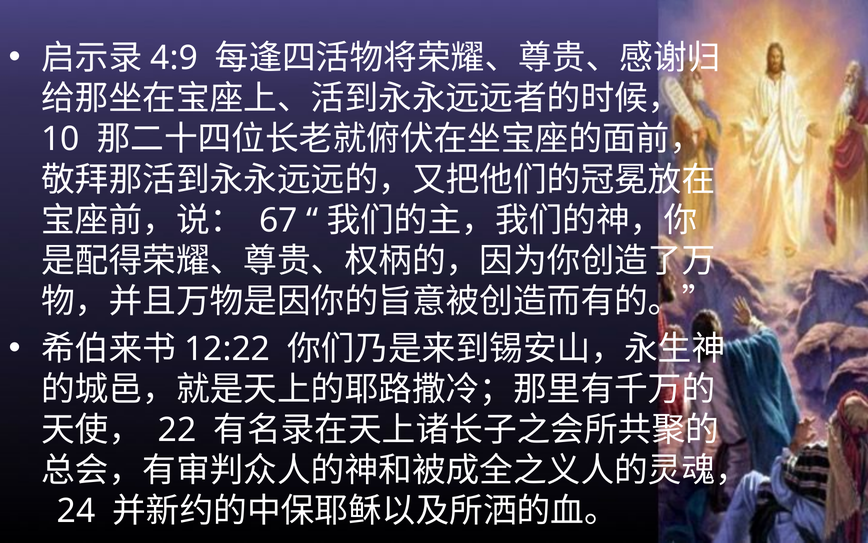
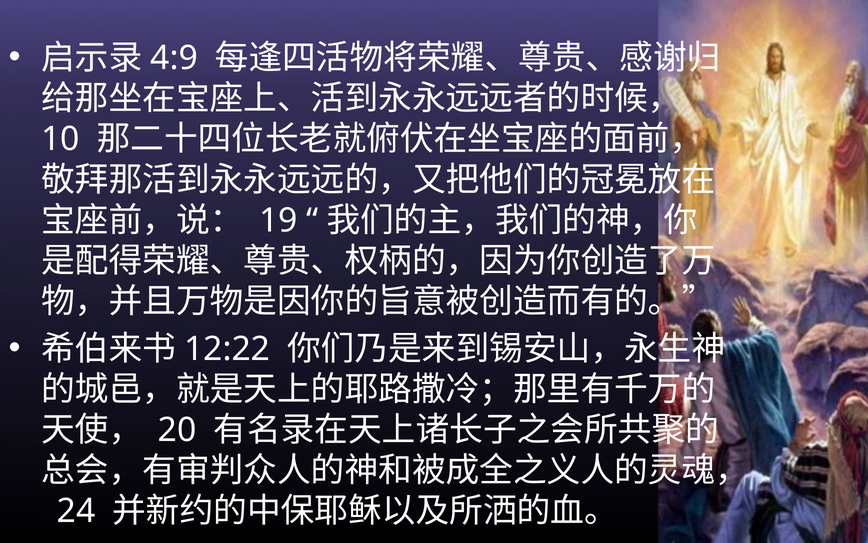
67: 67 -> 19
22: 22 -> 20
